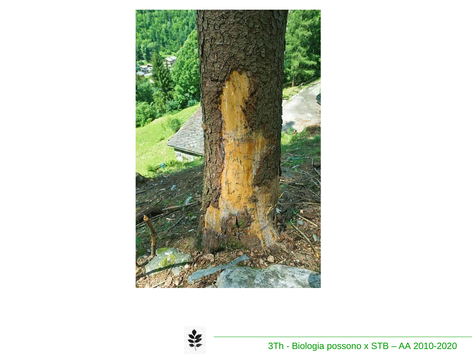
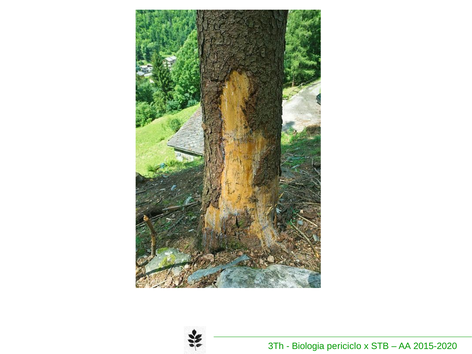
possono: possono -> periciclo
2010-2020: 2010-2020 -> 2015-2020
